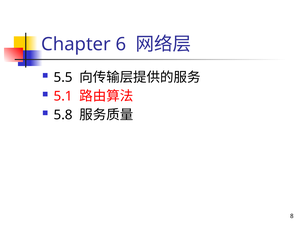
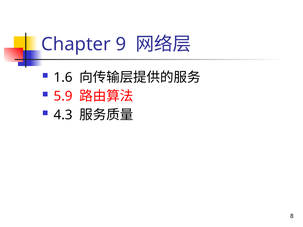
6: 6 -> 9
5.5: 5.5 -> 1.6
5.1: 5.1 -> 5.9
5.8: 5.8 -> 4.3
